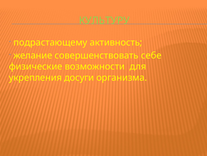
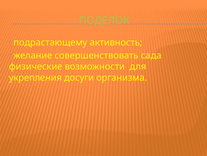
КУЛЬТУРУ: КУЛЬТУРУ -> ПОДЕЛОК
себе: себе -> сада
